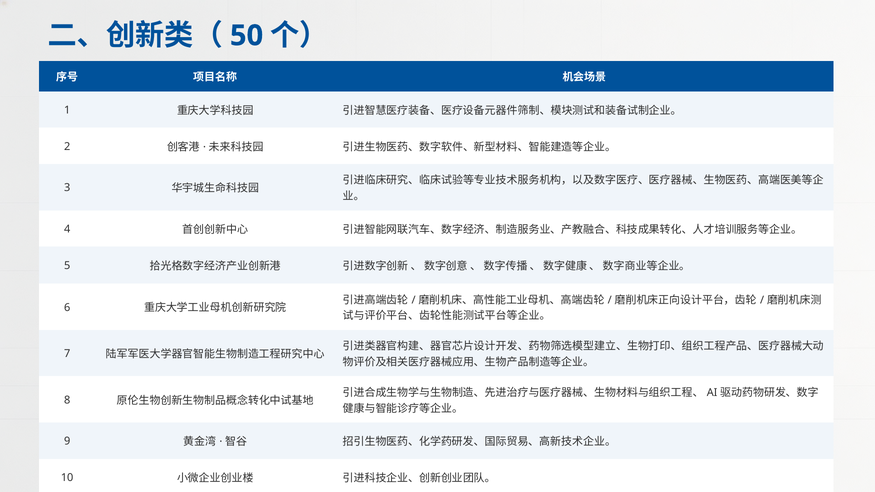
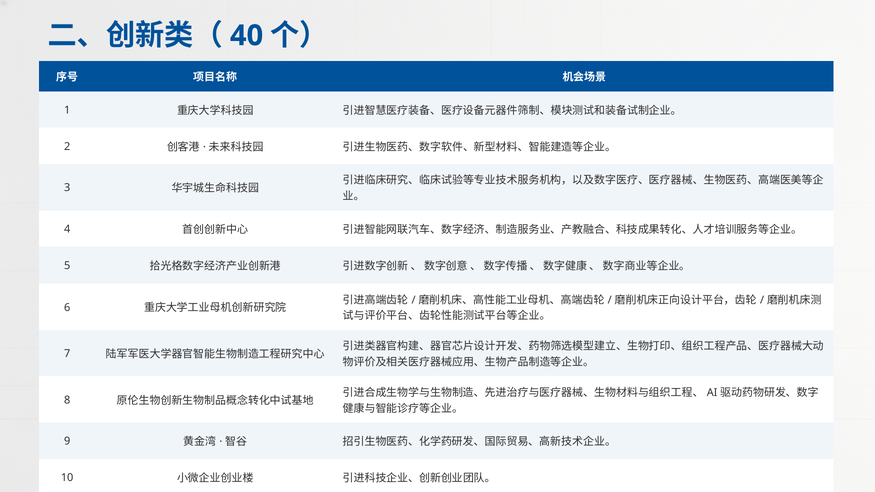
50: 50 -> 40
